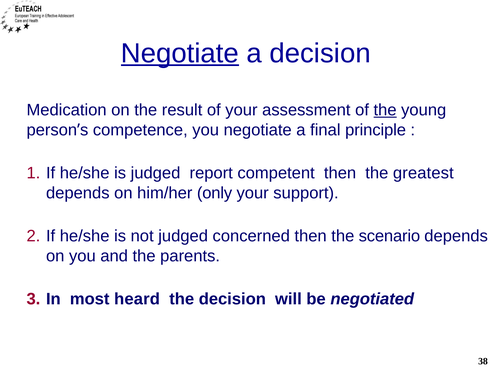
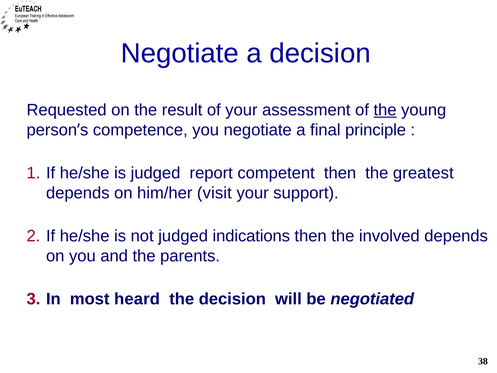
Negotiate at (180, 53) underline: present -> none
Medication: Medication -> Requested
only: only -> visit
concerned: concerned -> indications
scenario: scenario -> involved
